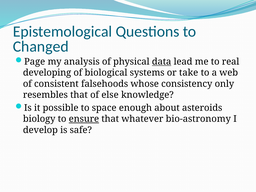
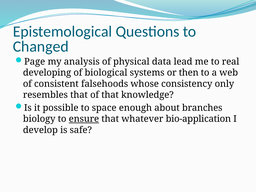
data underline: present -> none
take: take -> then
of else: else -> that
asteroids: asteroids -> branches
bio-astronomy: bio-astronomy -> bio-application
